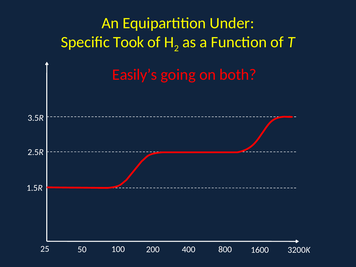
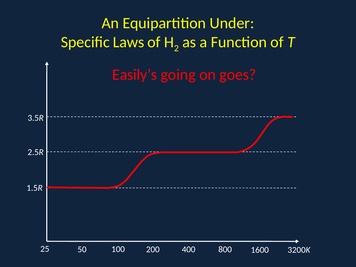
Took: Took -> Laws
both: both -> goes
